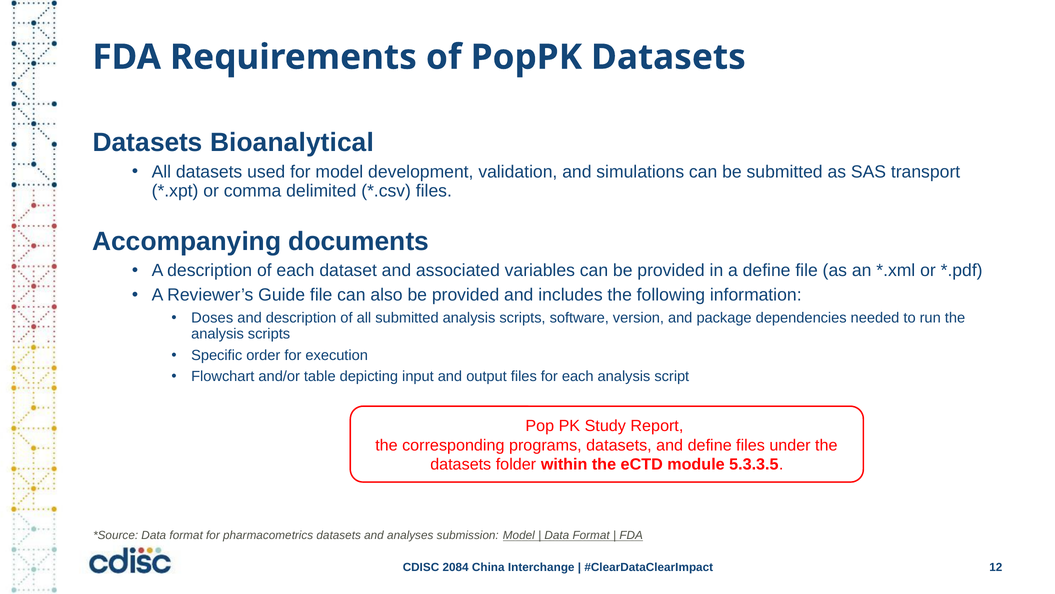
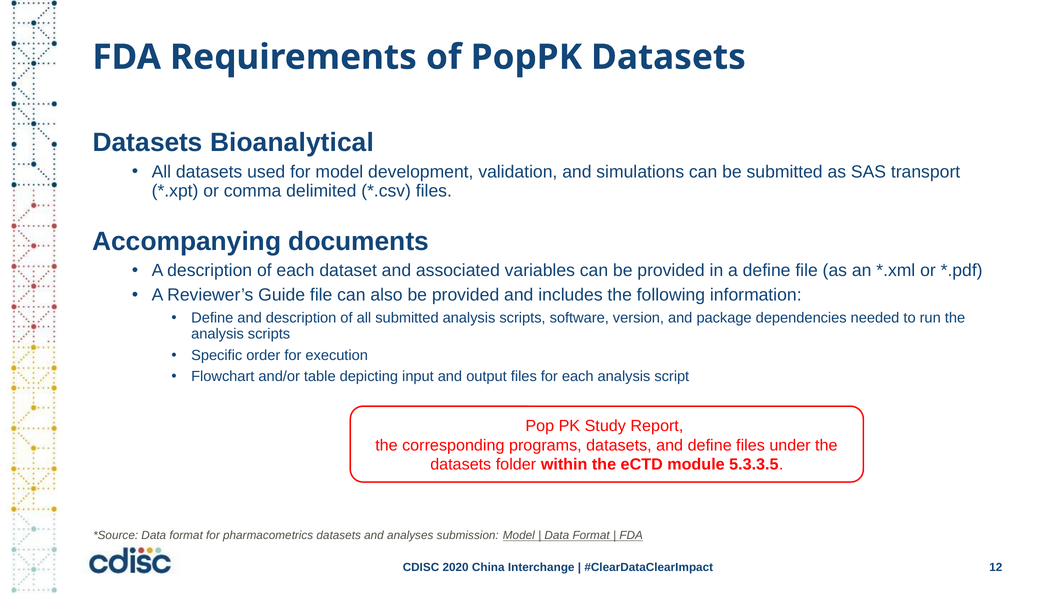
Doses at (212, 318): Doses -> Define
2084: 2084 -> 2020
